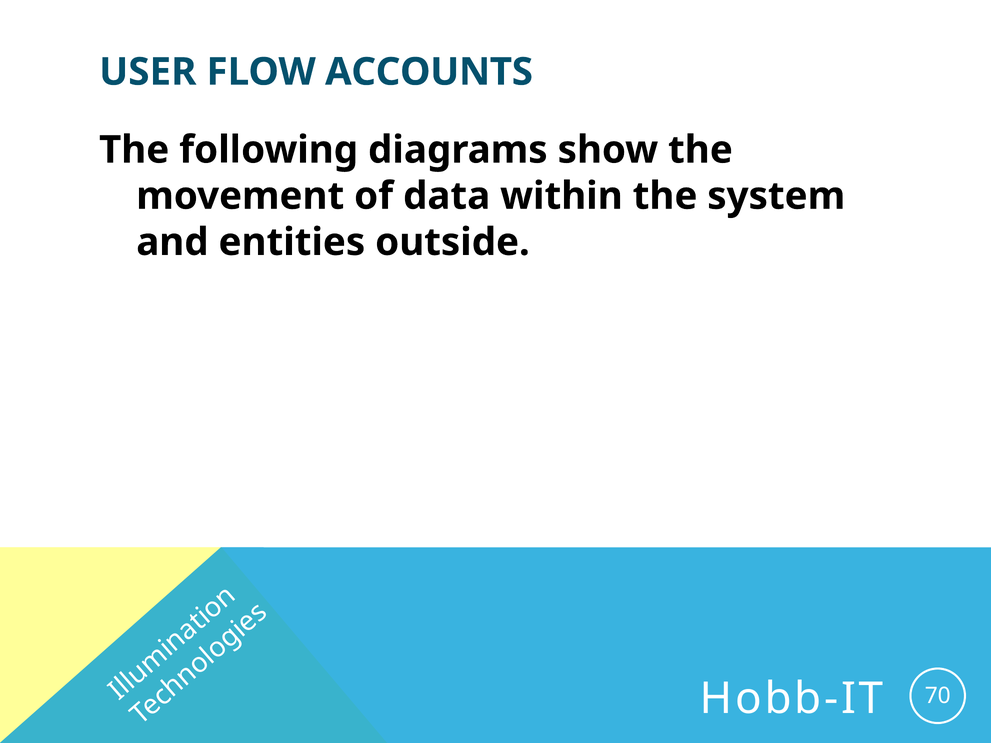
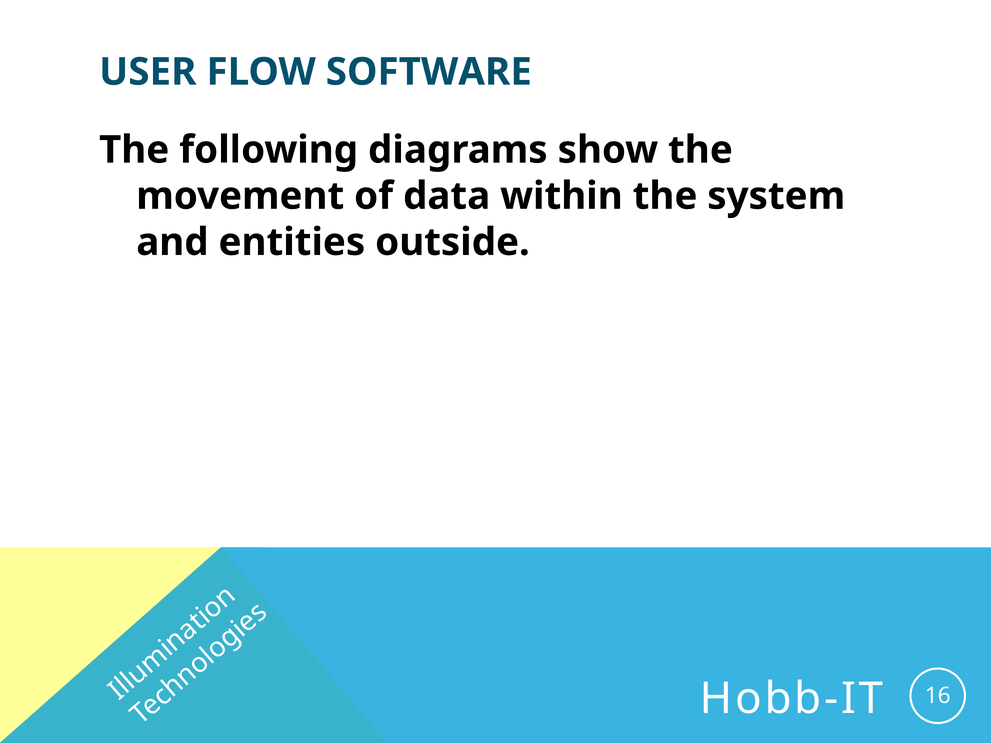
ACCOUNTS: ACCOUNTS -> SOFTWARE
70: 70 -> 16
